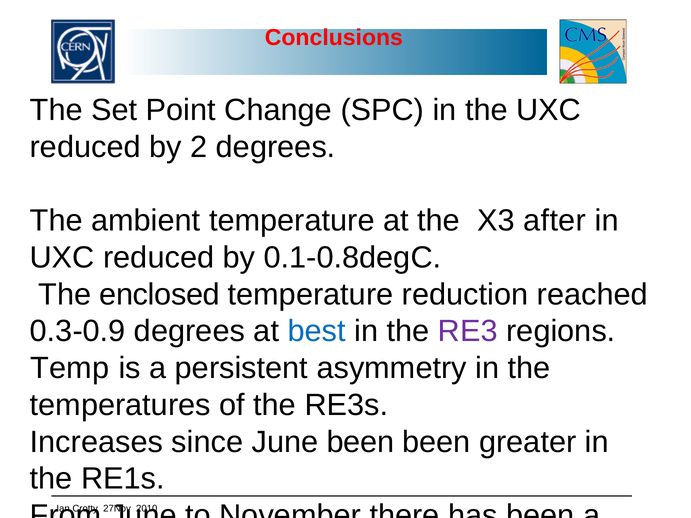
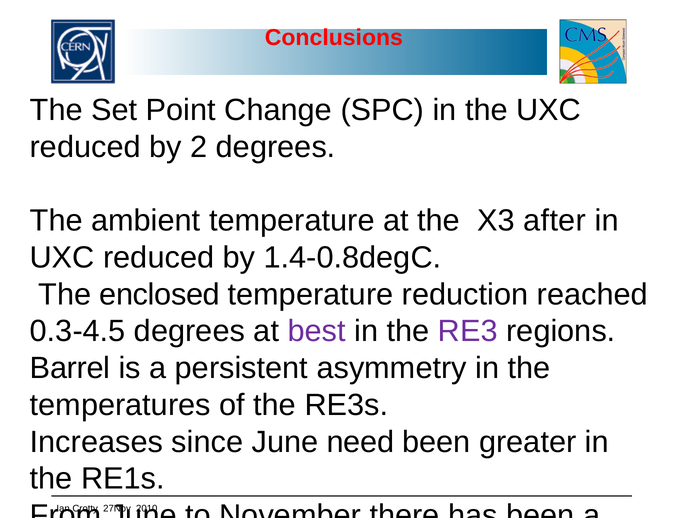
0.1-0.8degC: 0.1-0.8degC -> 1.4-0.8degC
0.3-0.9: 0.3-0.9 -> 0.3-4.5
best colour: blue -> purple
Temp at (70, 368): Temp -> Barrel
June been: been -> need
